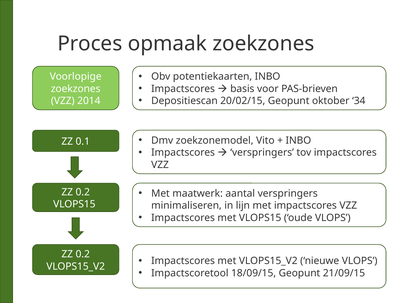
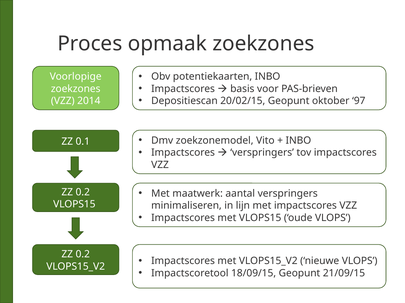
34: 34 -> 97
